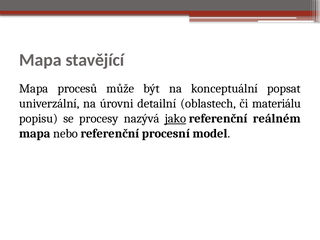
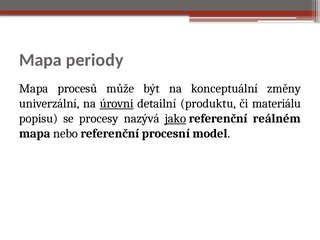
stavějící: stavějící -> periody
popsat: popsat -> změny
úrovni underline: none -> present
oblastech: oblastech -> produktu
